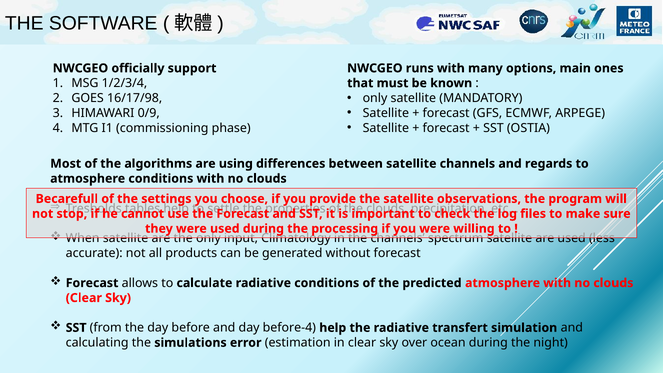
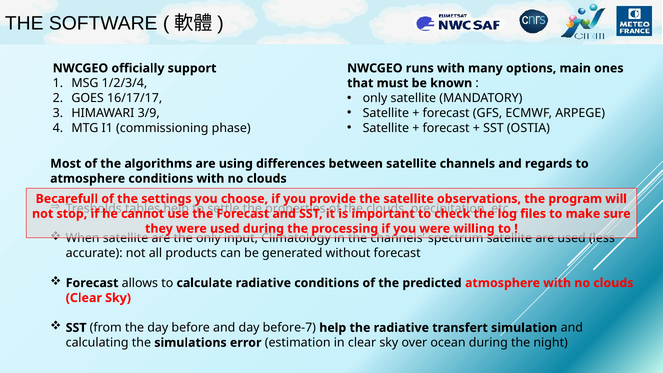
16/17/98: 16/17/98 -> 16/17/17
0/9: 0/9 -> 3/9
before-4: before-4 -> before-7
